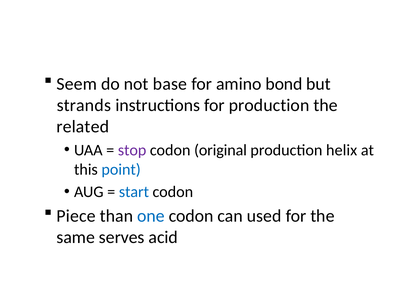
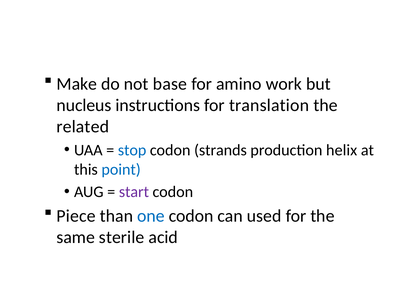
Seem: Seem -> Make
bond: bond -> work
strands: strands -> nucleus
for production: production -> translation
stop colour: purple -> blue
original: original -> strands
start colour: blue -> purple
serves: serves -> sterile
